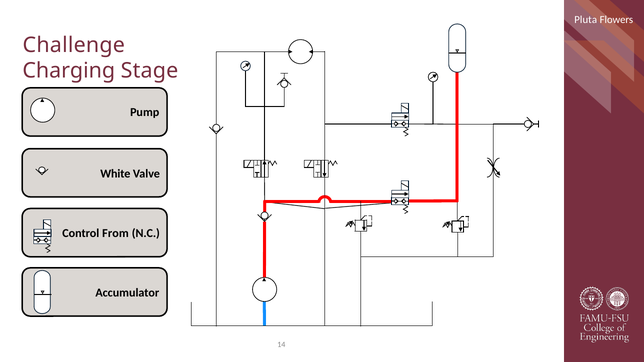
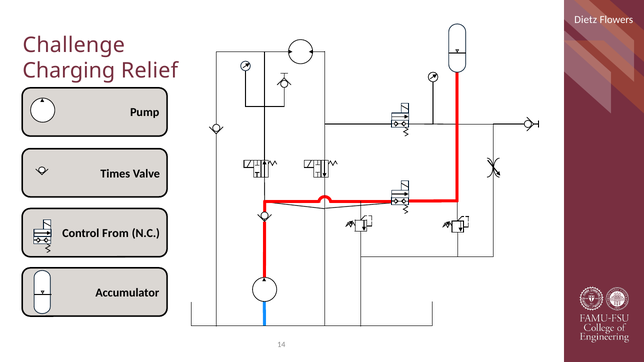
Pluta: Pluta -> Dietz
Stage: Stage -> Relief
White: White -> Times
